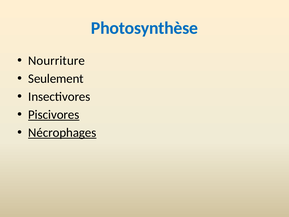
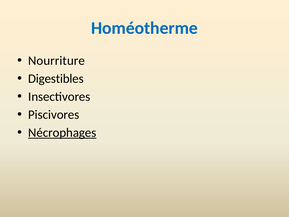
Photosynthèse: Photosynthèse -> Homéotherme
Seulement: Seulement -> Digestibles
Piscivores underline: present -> none
